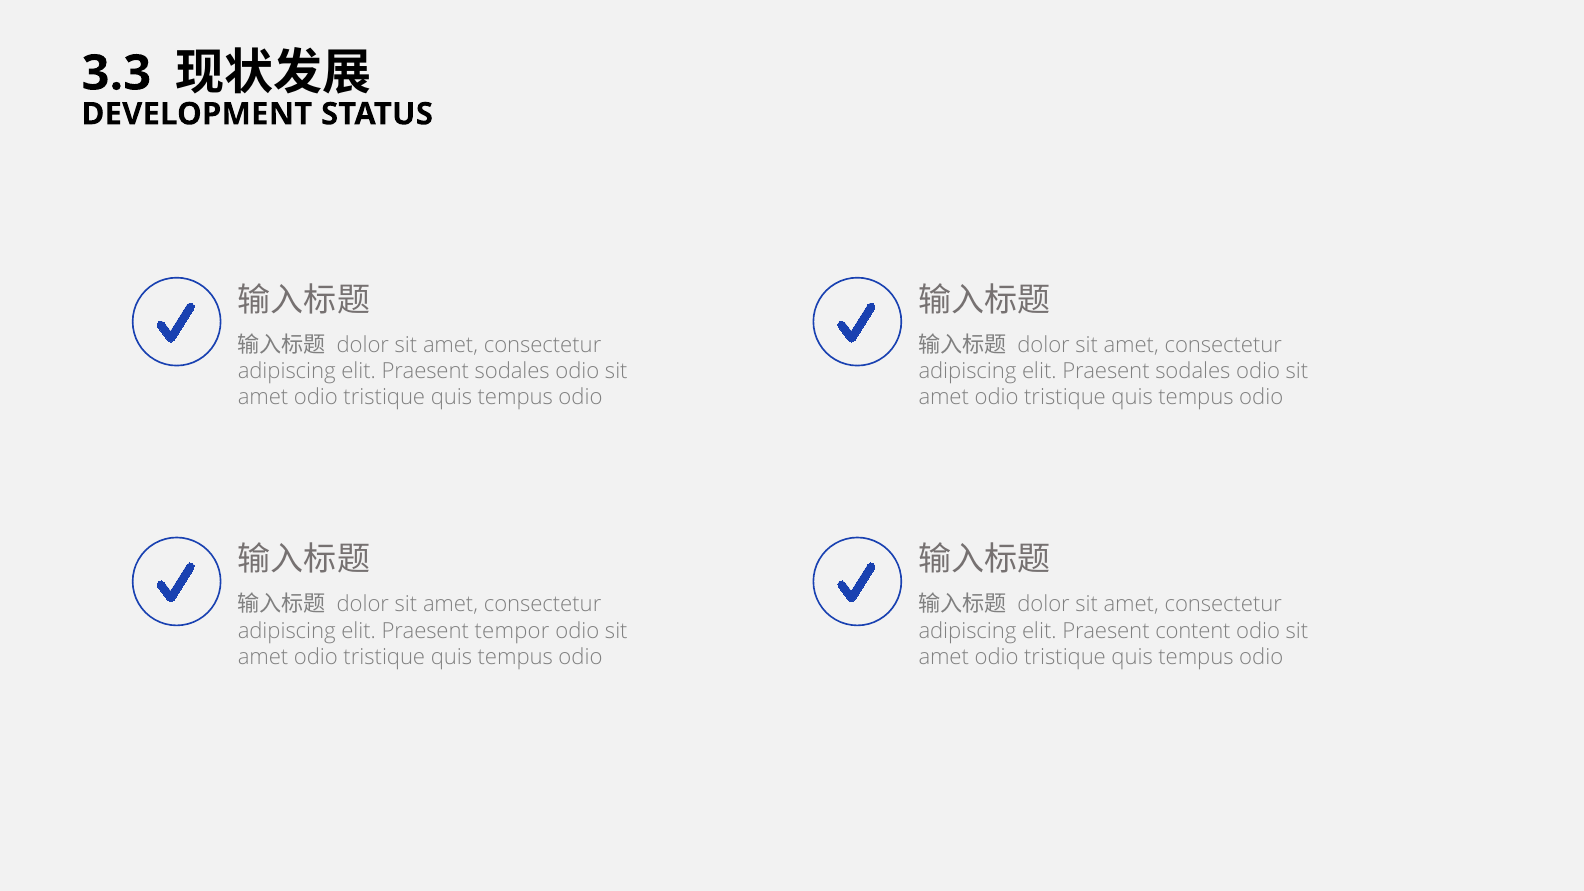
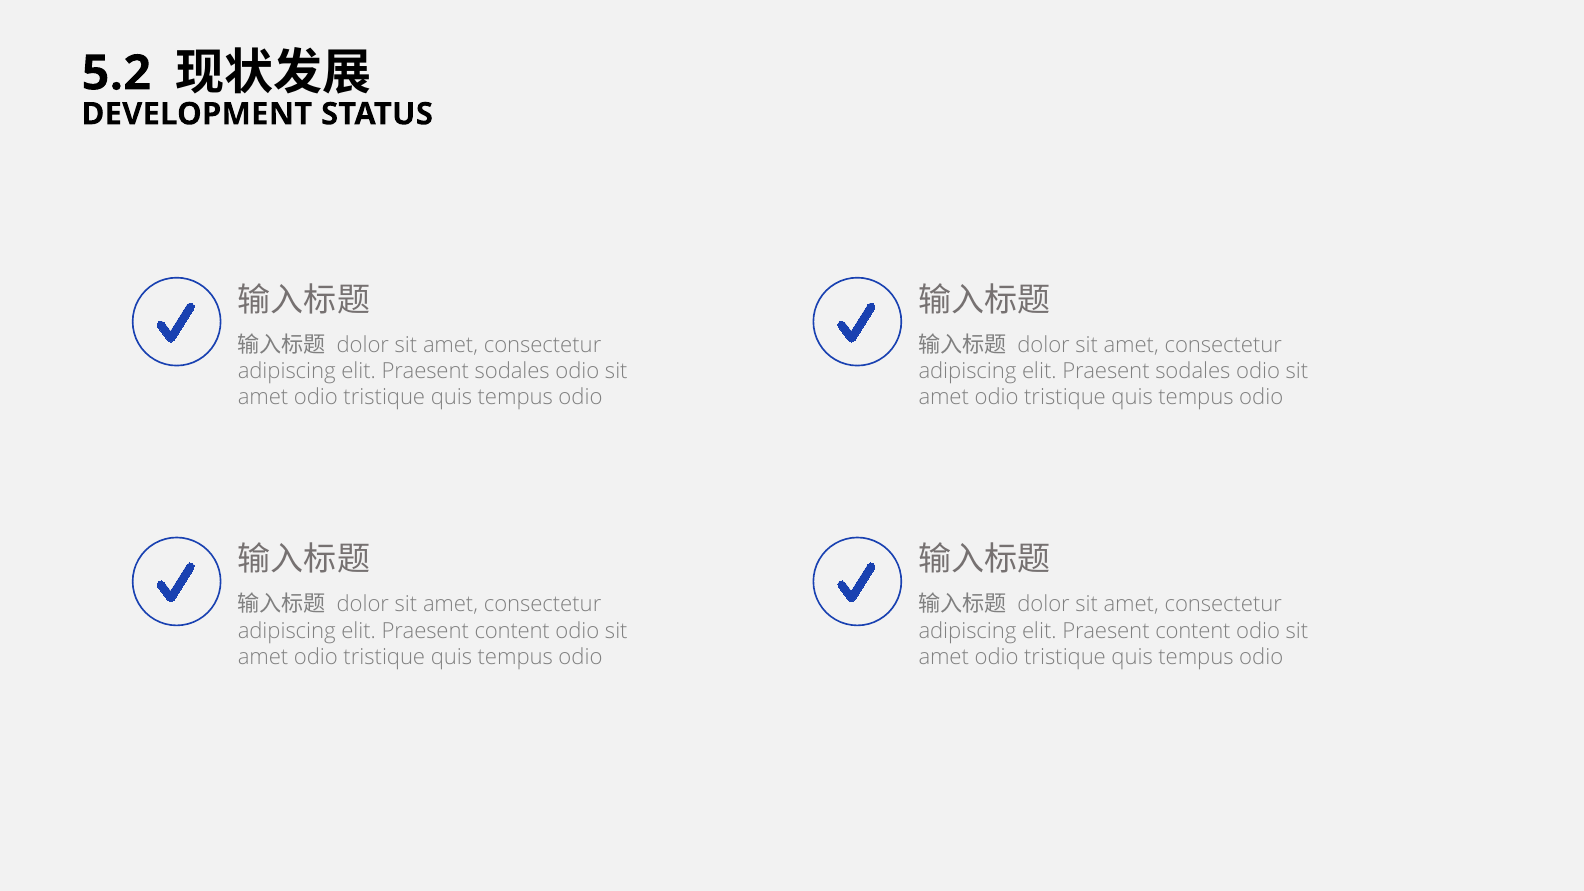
3.3: 3.3 -> 5.2
tempor at (512, 631): tempor -> content
